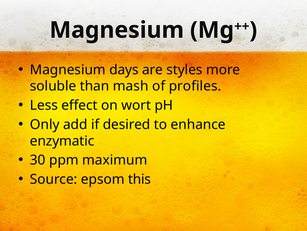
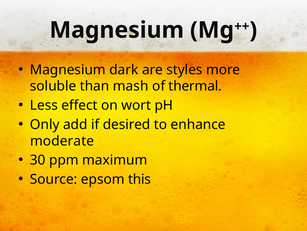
days: days -> dark
profiles: profiles -> thermal
enzymatic: enzymatic -> moderate
